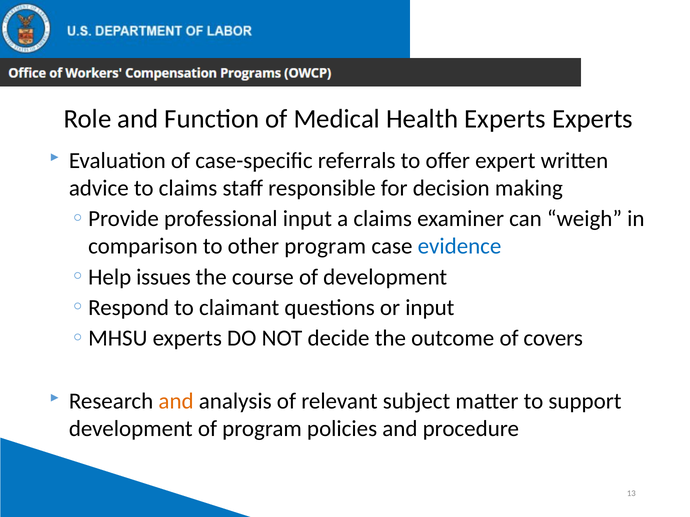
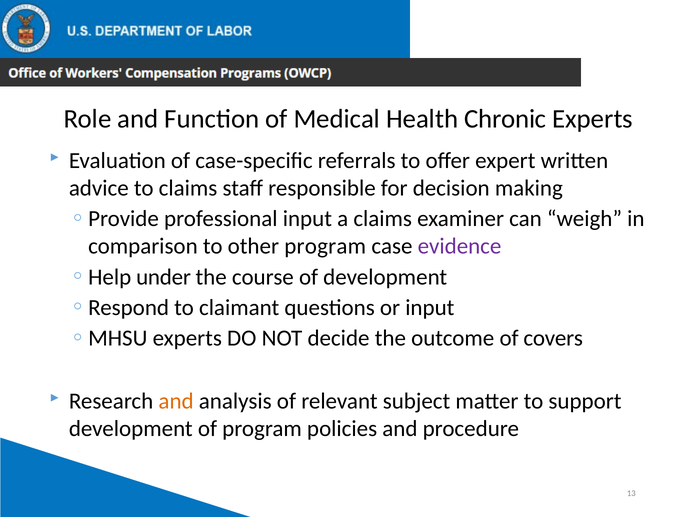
Health Experts: Experts -> Chronic
evidence colour: blue -> purple
issues: issues -> under
